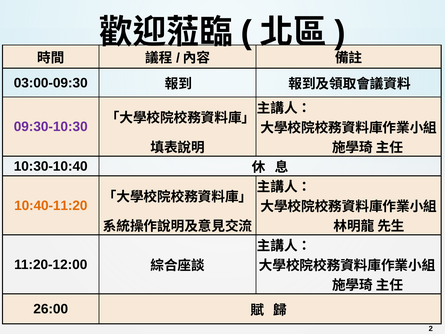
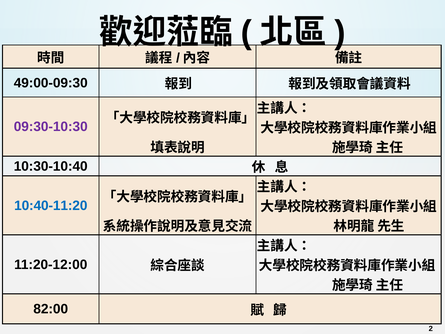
03:00-09:30: 03:00-09:30 -> 49:00-09:30
10:40-11:20 colour: orange -> blue
26:00: 26:00 -> 82:00
